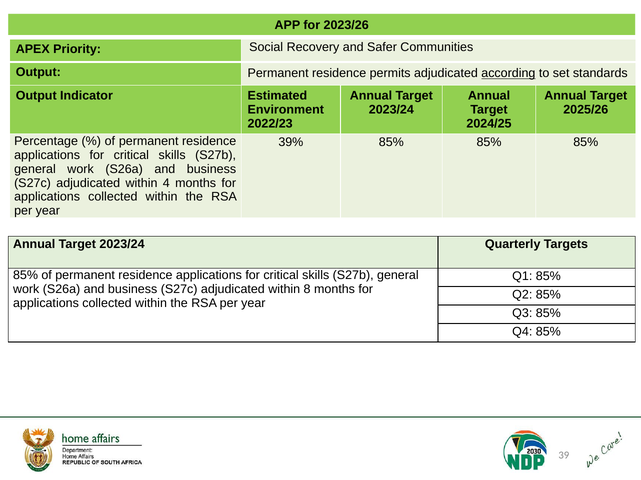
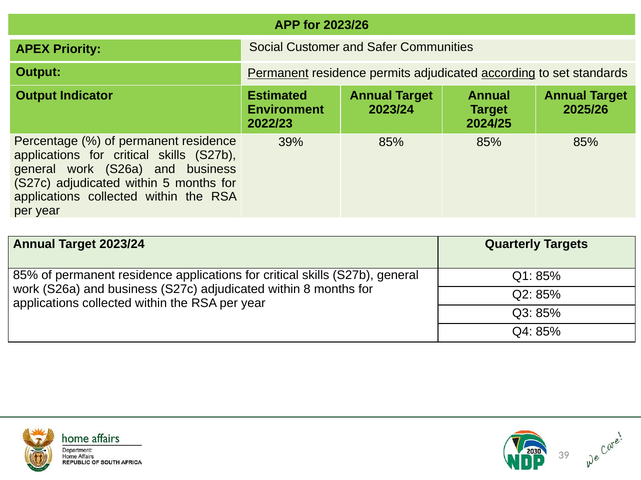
Recovery: Recovery -> Customer
Permanent at (278, 73) underline: none -> present
4: 4 -> 5
